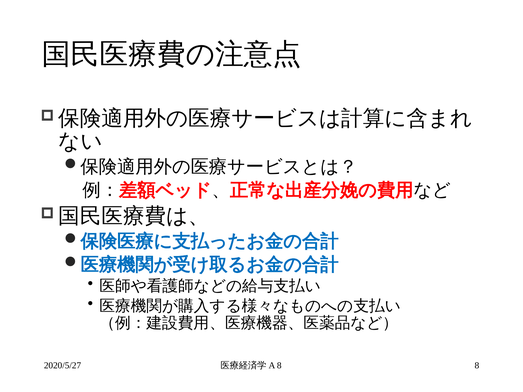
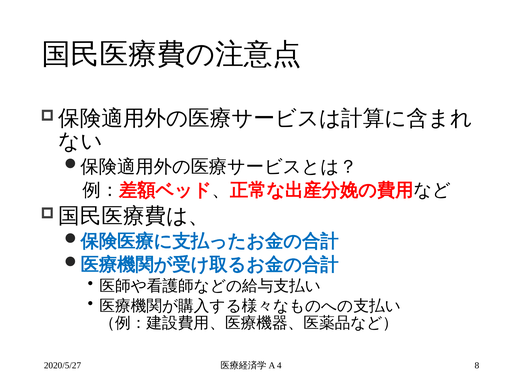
8 at (279, 366): 8 -> 4
